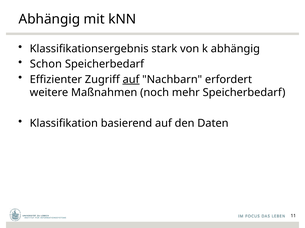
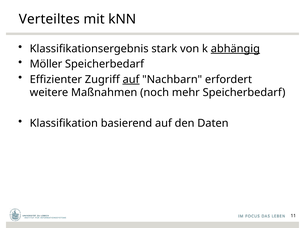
Abhängig at (49, 19): Abhängig -> Verteiltes
abhängig at (235, 49) underline: none -> present
Schon: Schon -> Möller
